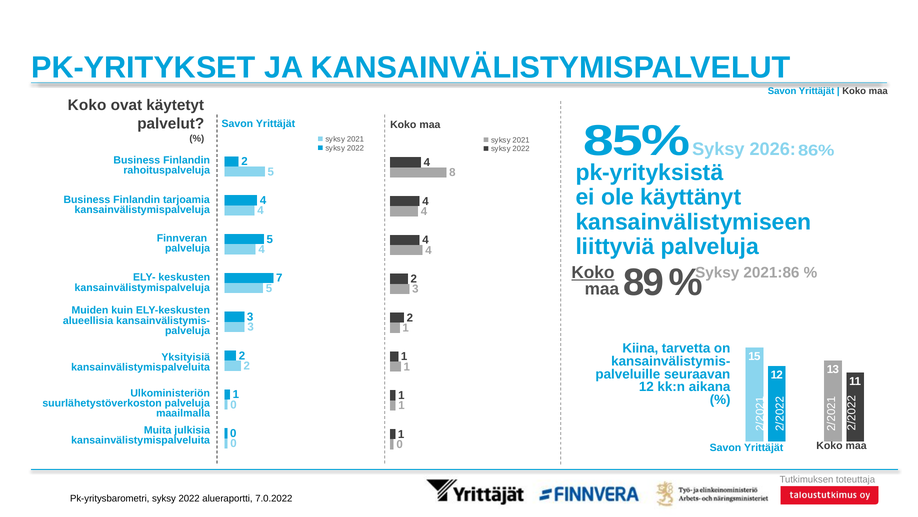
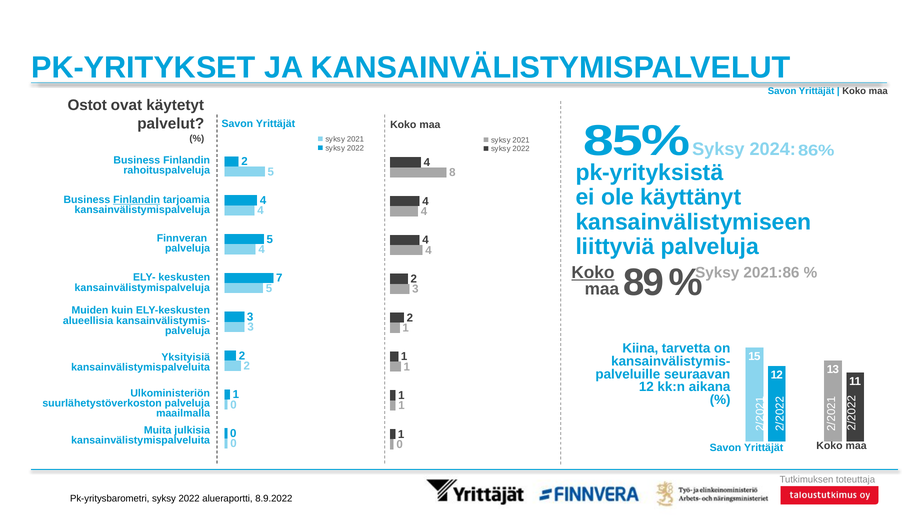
Koko at (87, 105): Koko -> Ostot
2026: 2026 -> 2024
Finlandin at (137, 200) underline: none -> present
7.0.2022: 7.0.2022 -> 8.9.2022
